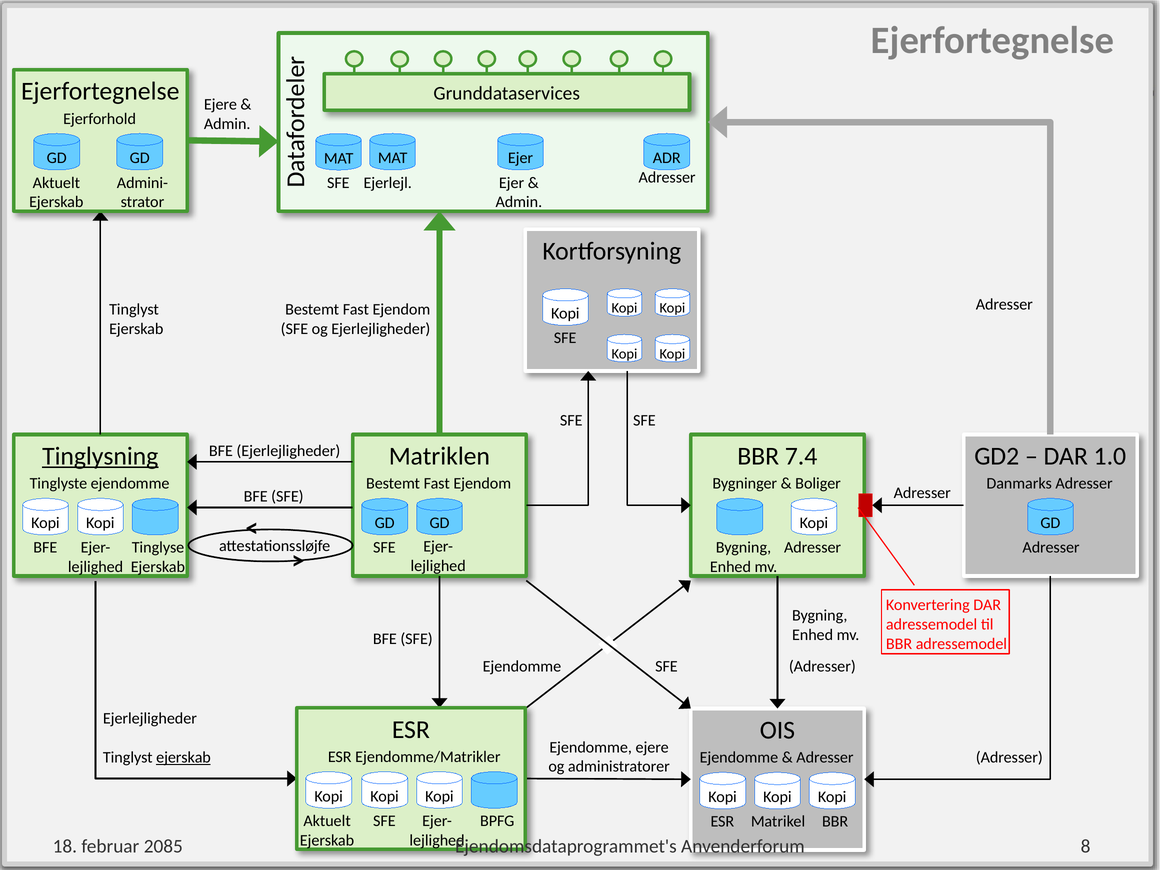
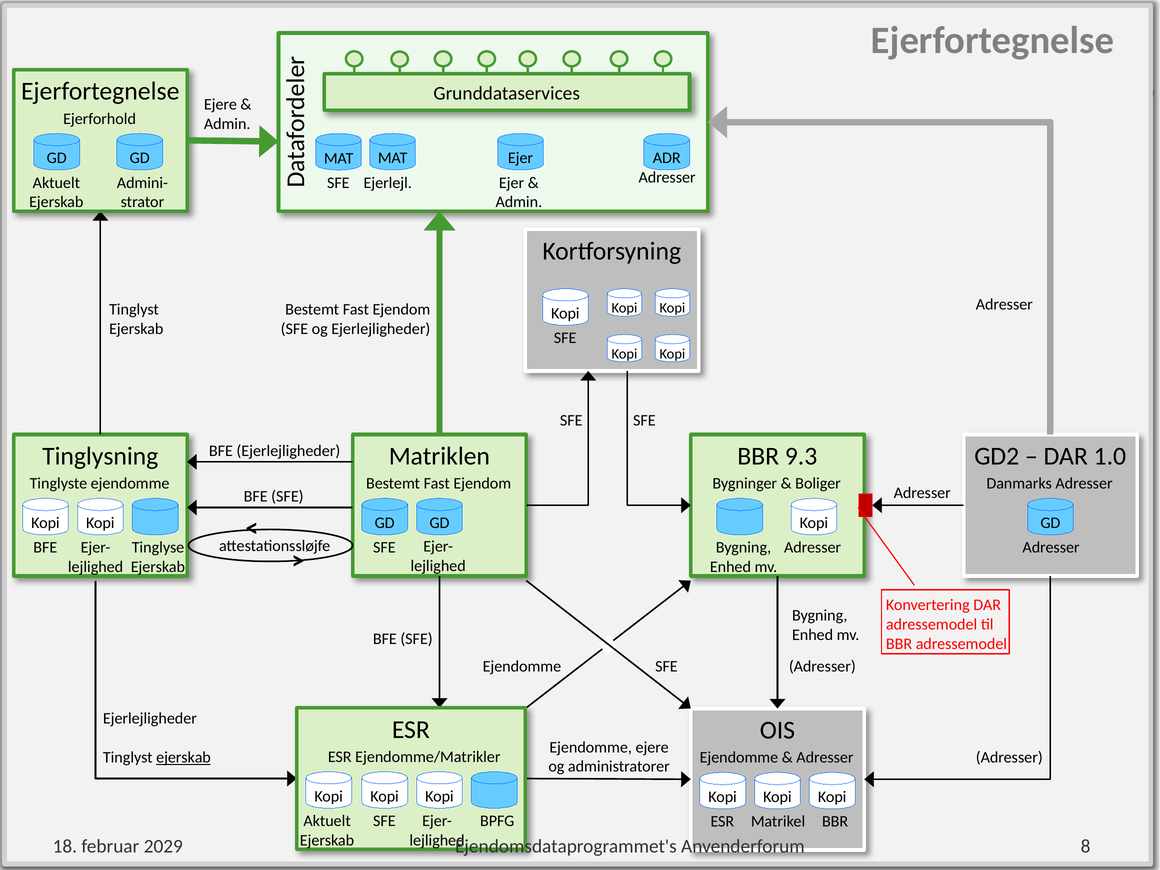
Tinglysning underline: present -> none
7.4: 7.4 -> 9.3
2085: 2085 -> 2029
